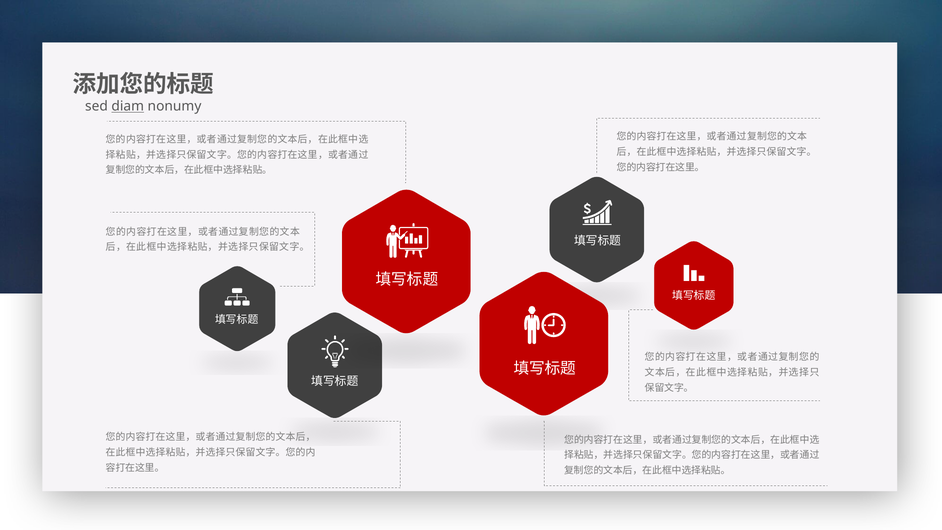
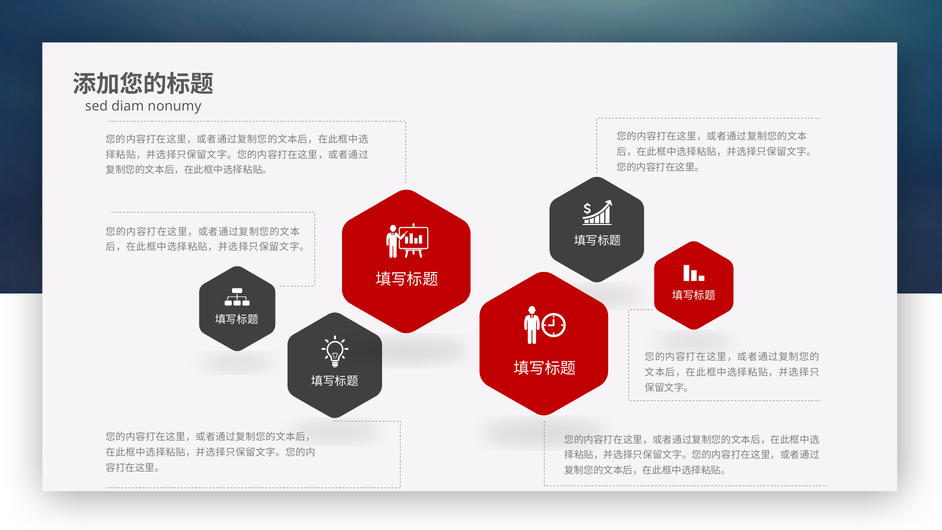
diam underline: present -> none
